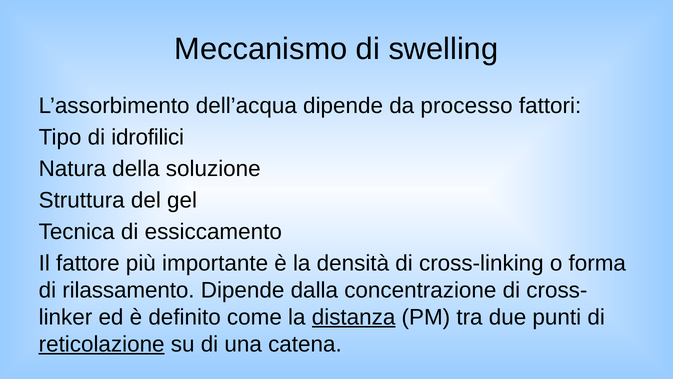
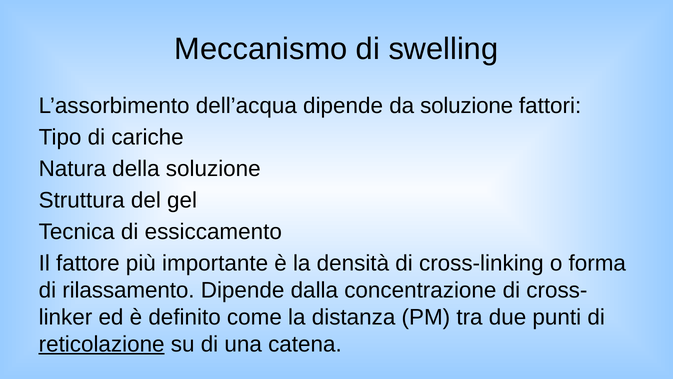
da processo: processo -> soluzione
idrofilici: idrofilici -> cariche
distanza underline: present -> none
